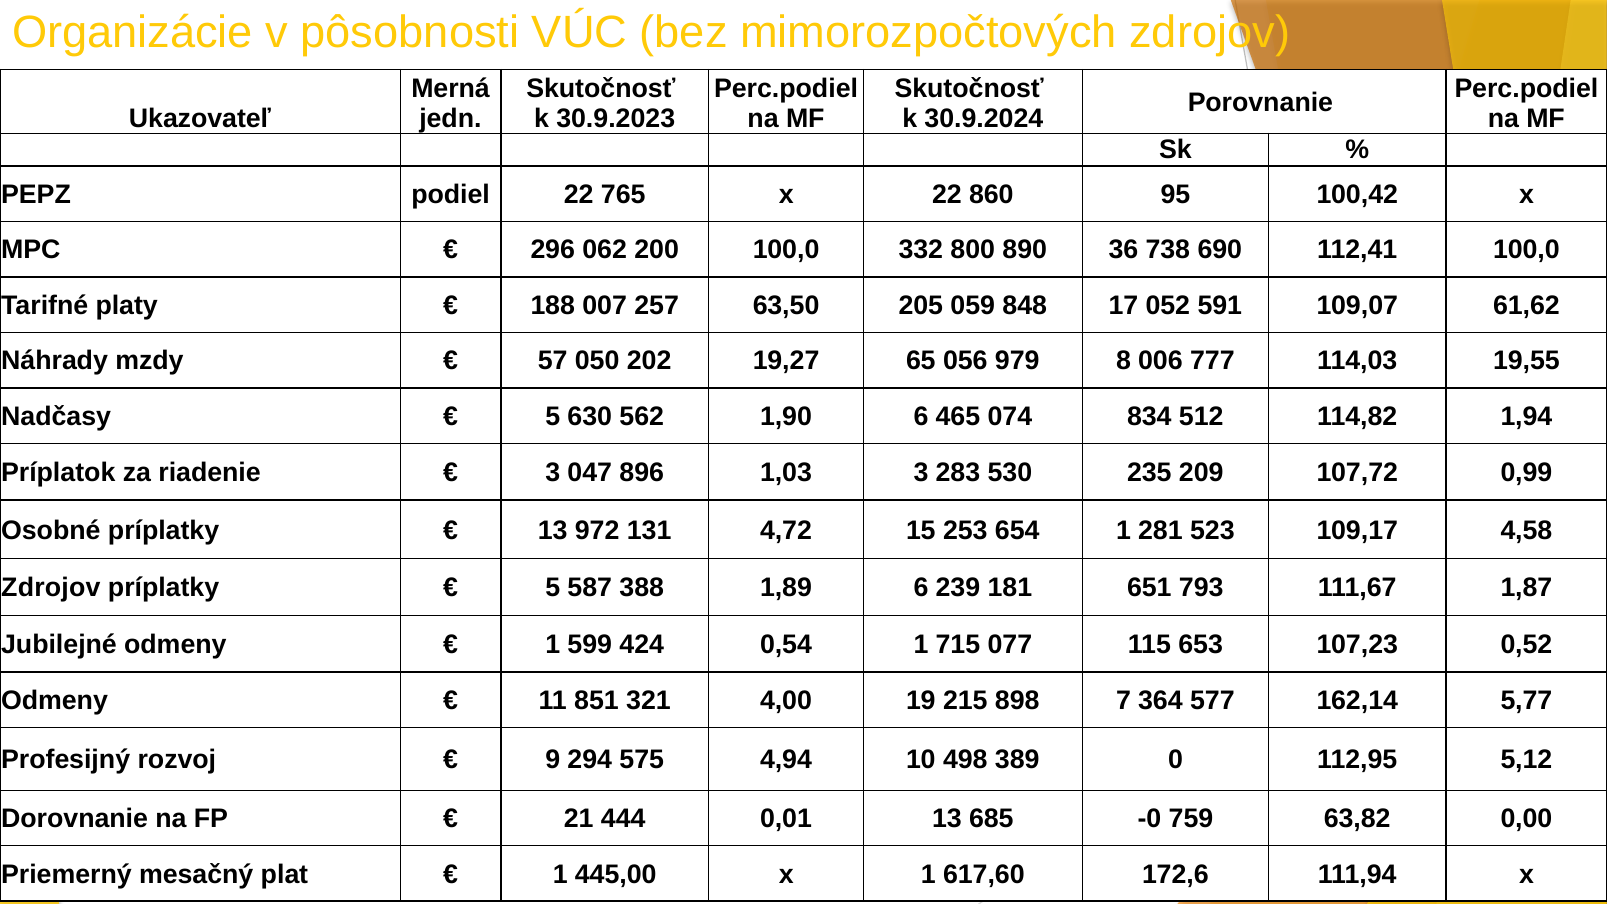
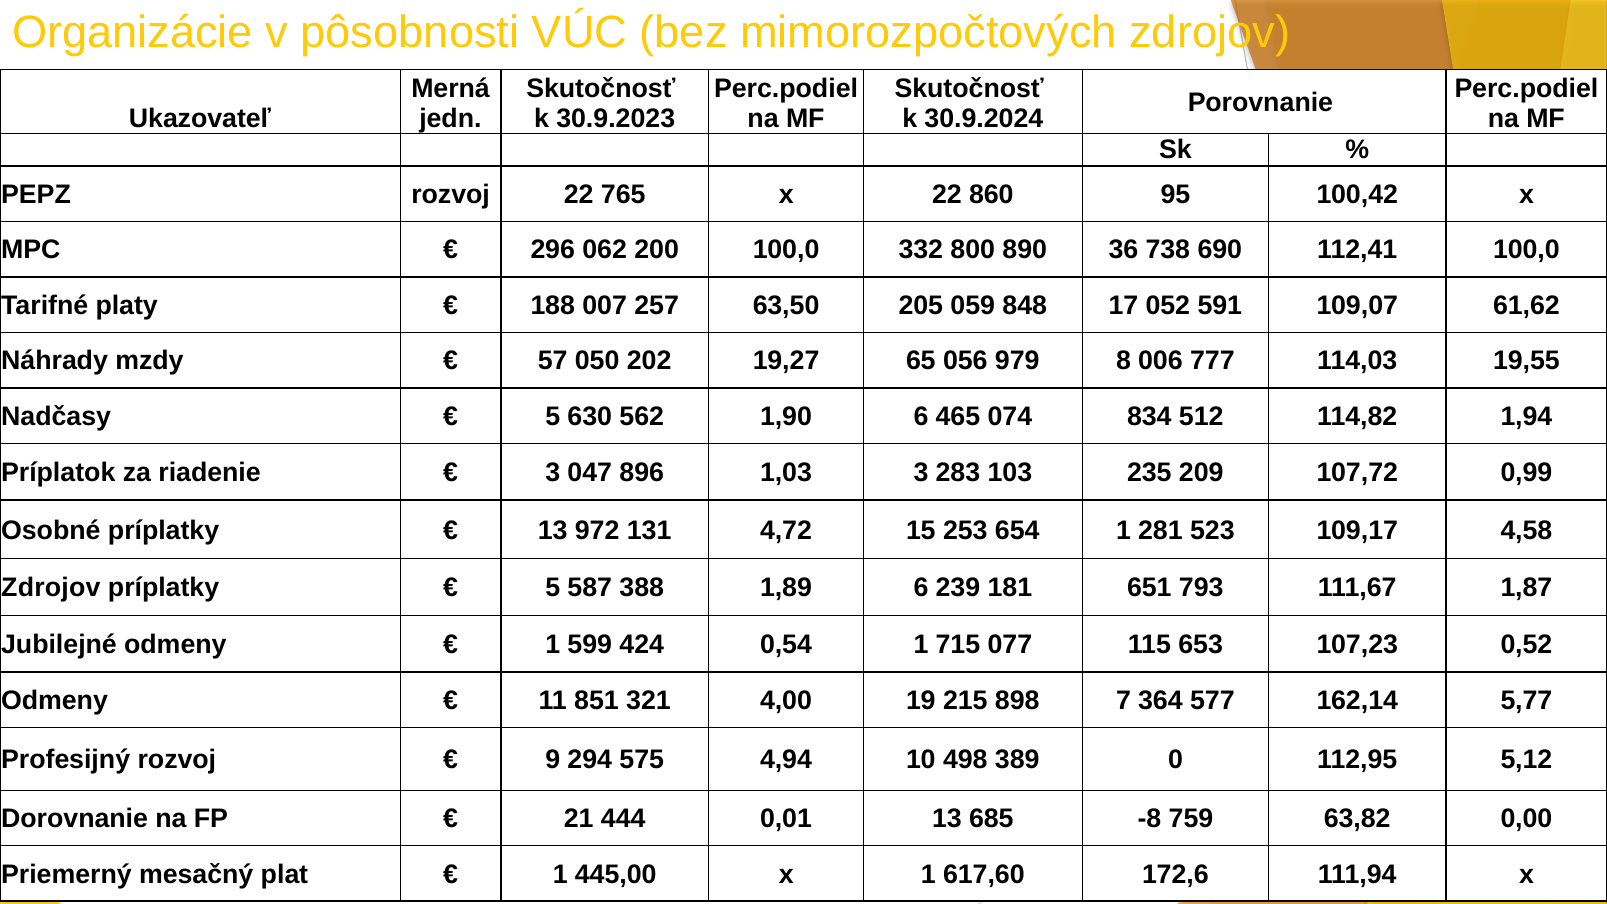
PEPZ podiel: podiel -> rozvoj
530: 530 -> 103
-0: -0 -> -8
